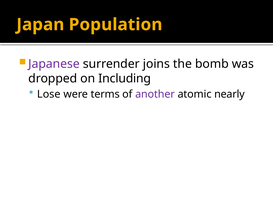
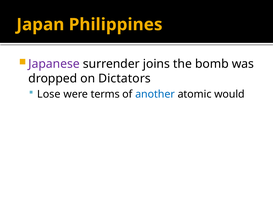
Population: Population -> Philippines
Including: Including -> Dictators
another colour: purple -> blue
nearly: nearly -> would
